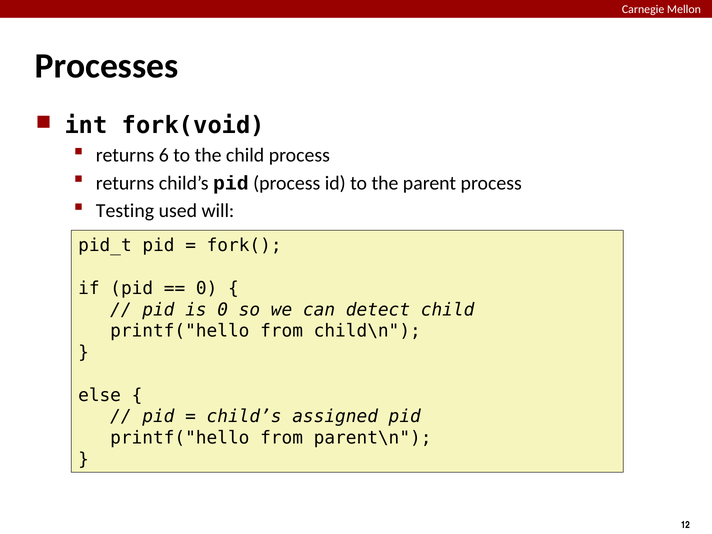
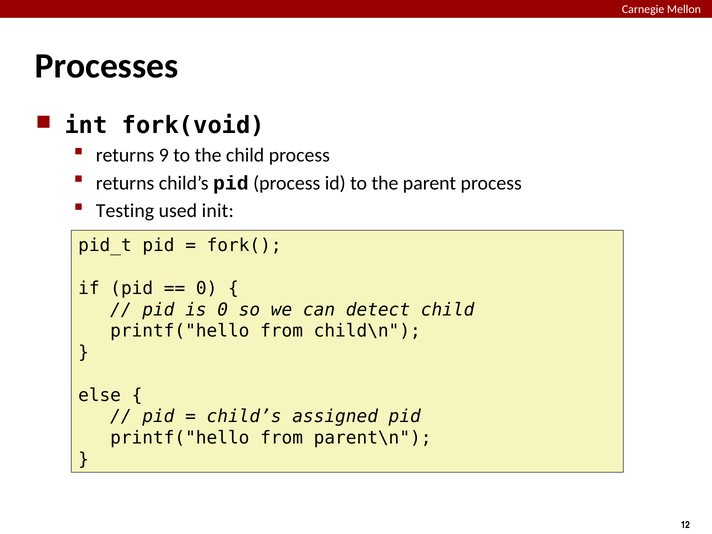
6: 6 -> 9
will: will -> init
